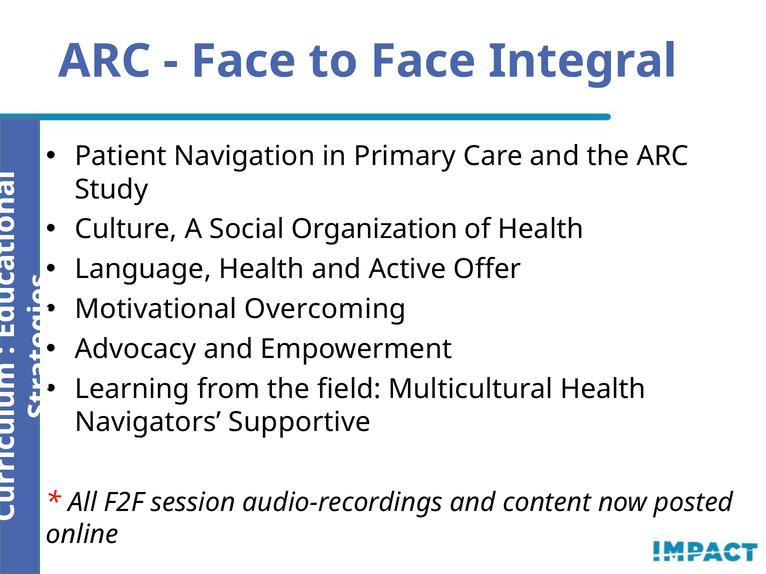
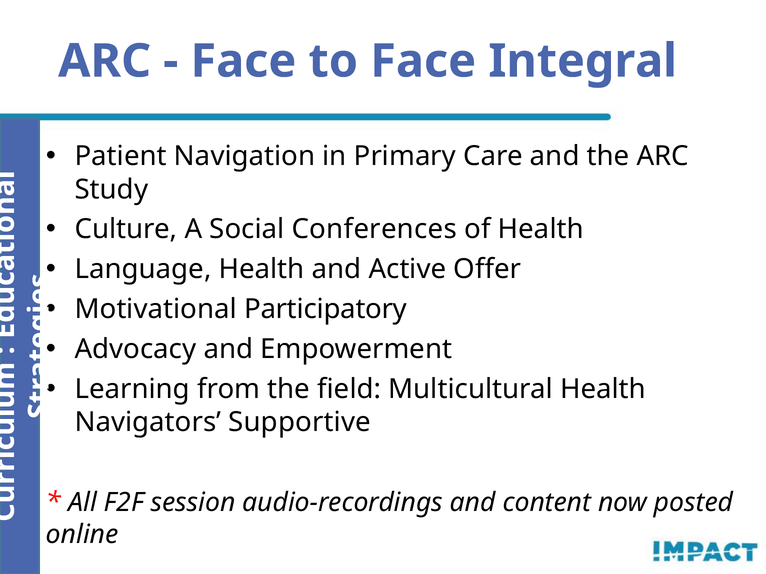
Organization: Organization -> Conferences
Overcoming: Overcoming -> Participatory
